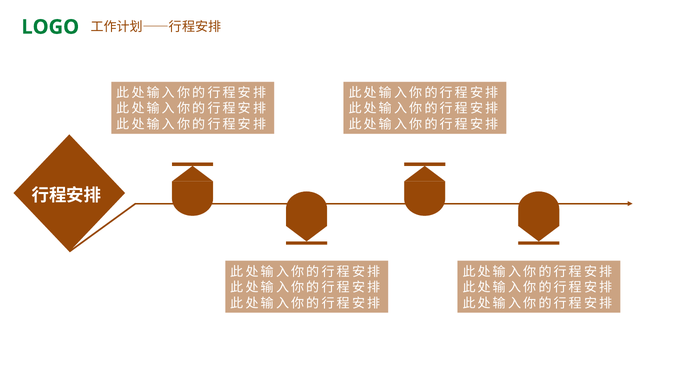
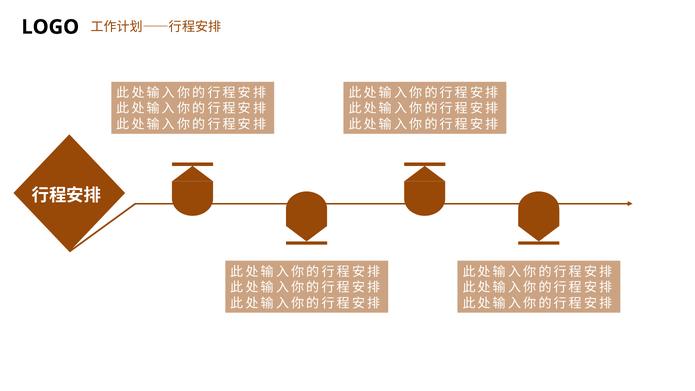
LOGO colour: green -> black
